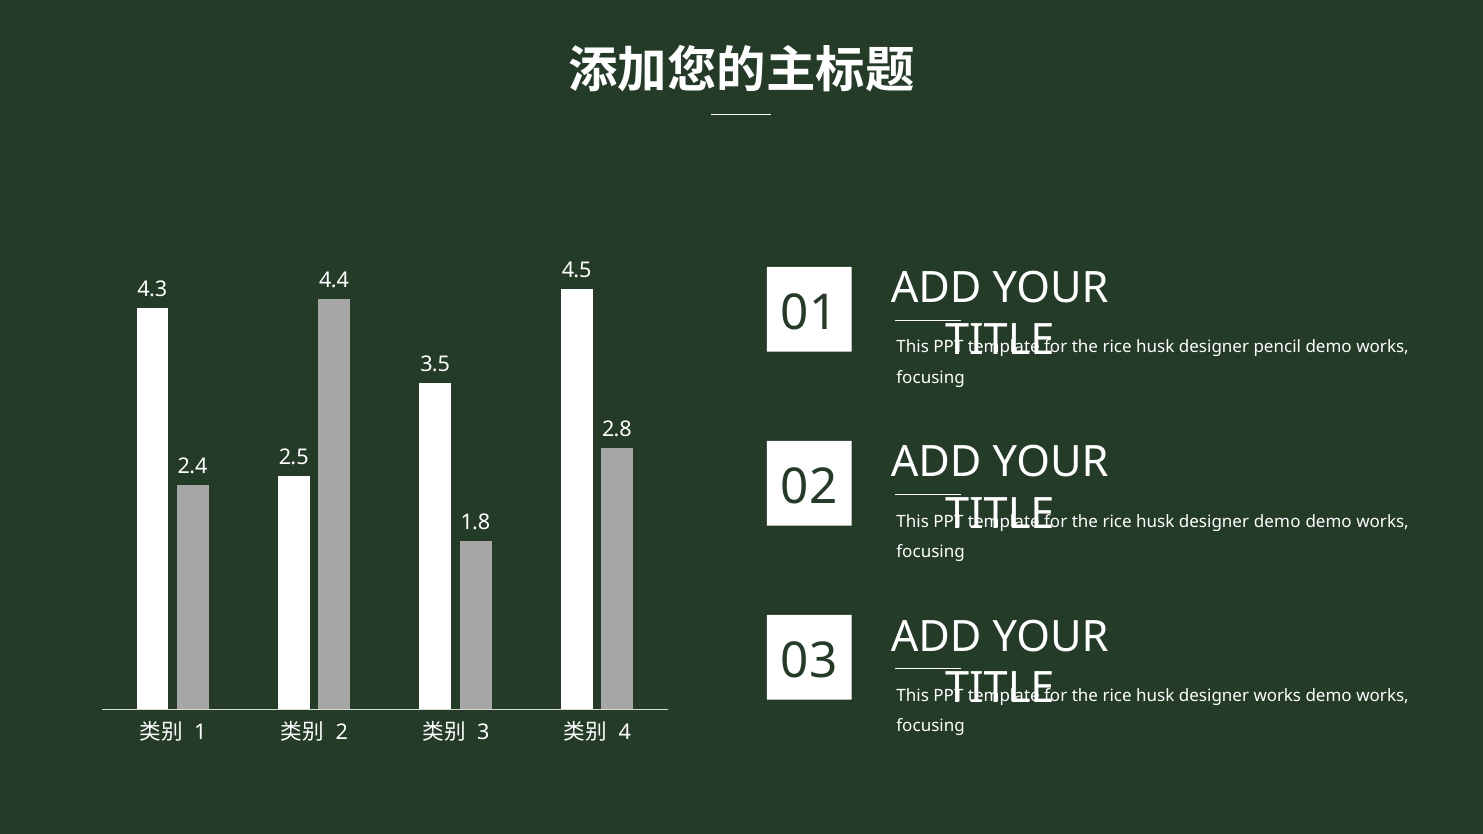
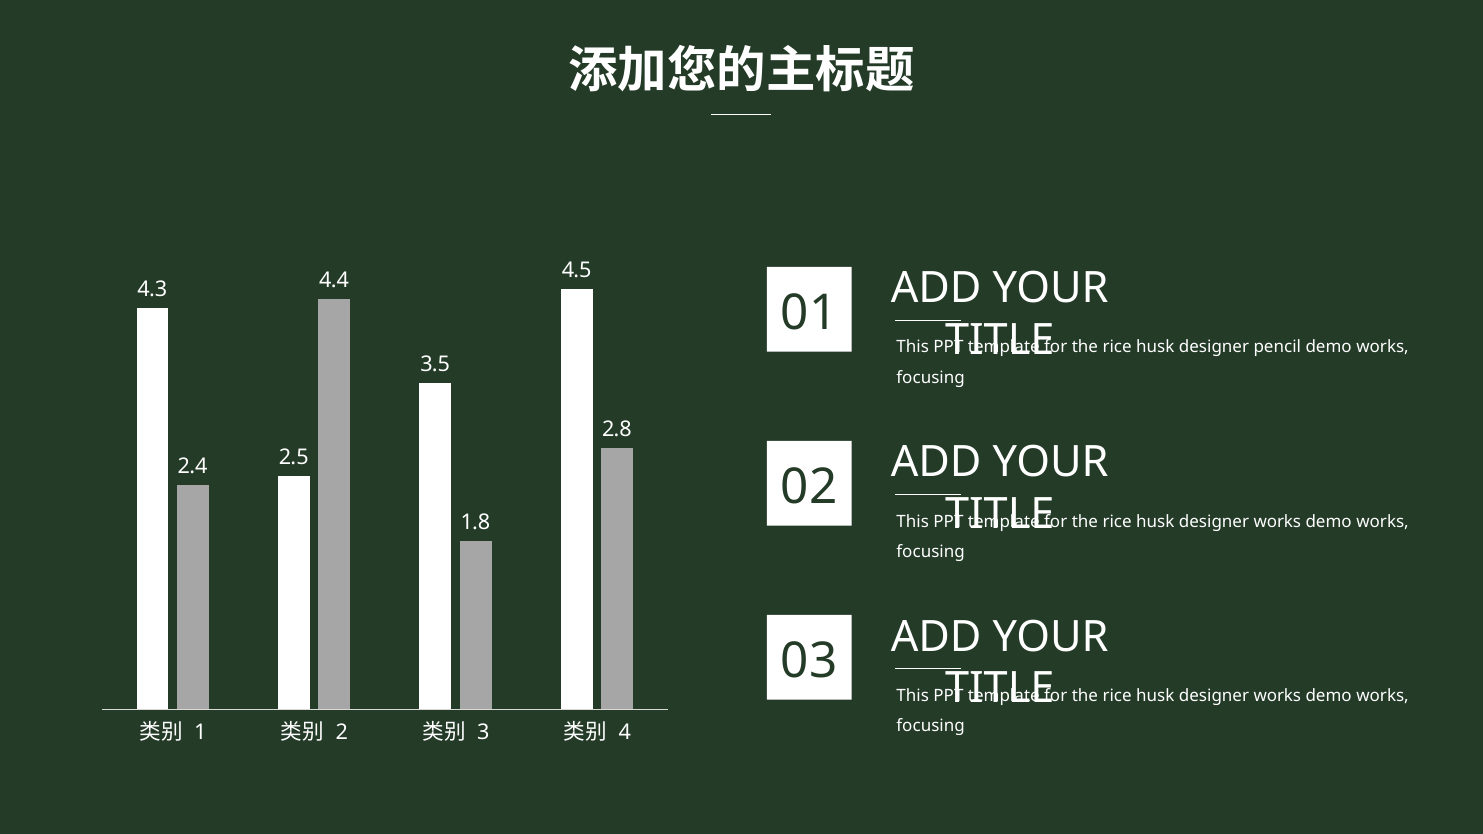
demo at (1277, 522): demo -> works
